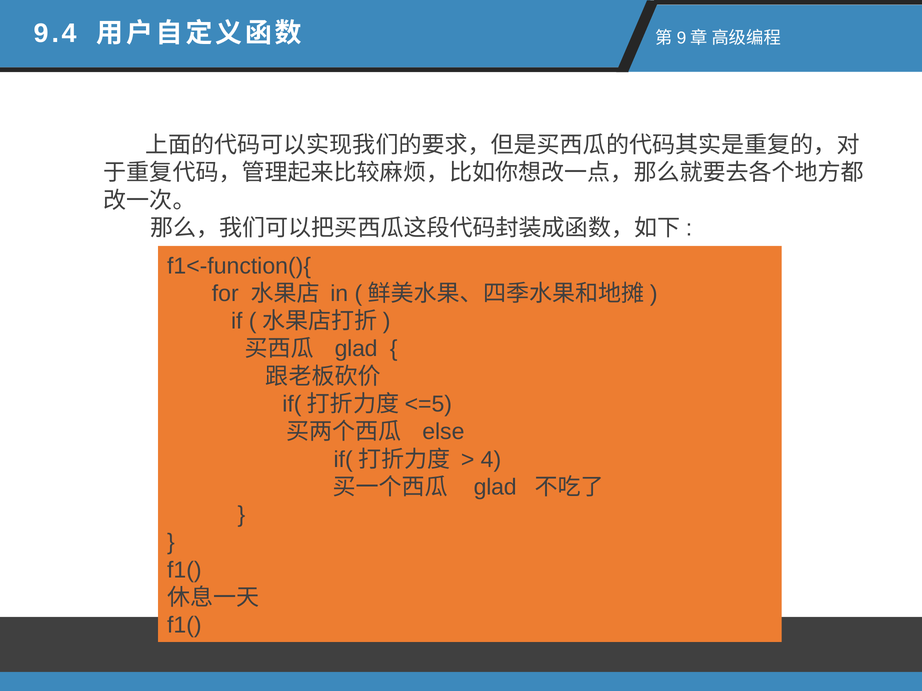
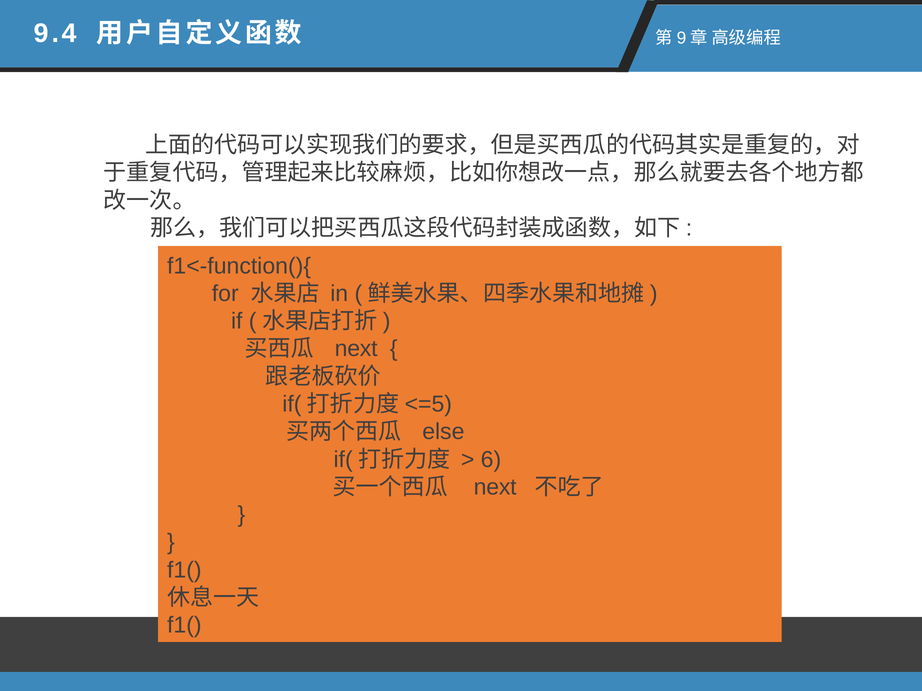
glad at (356, 349): glad -> next
4: 4 -> 6
glad at (495, 487): glad -> next
